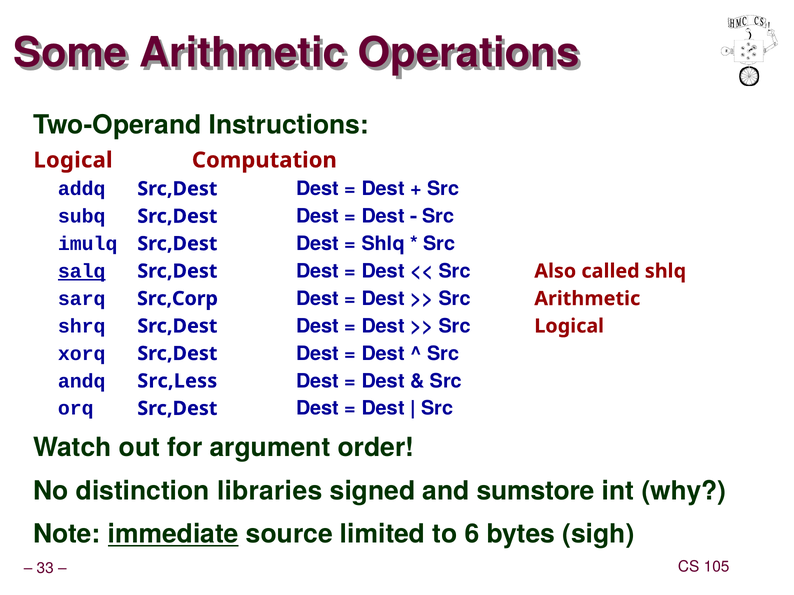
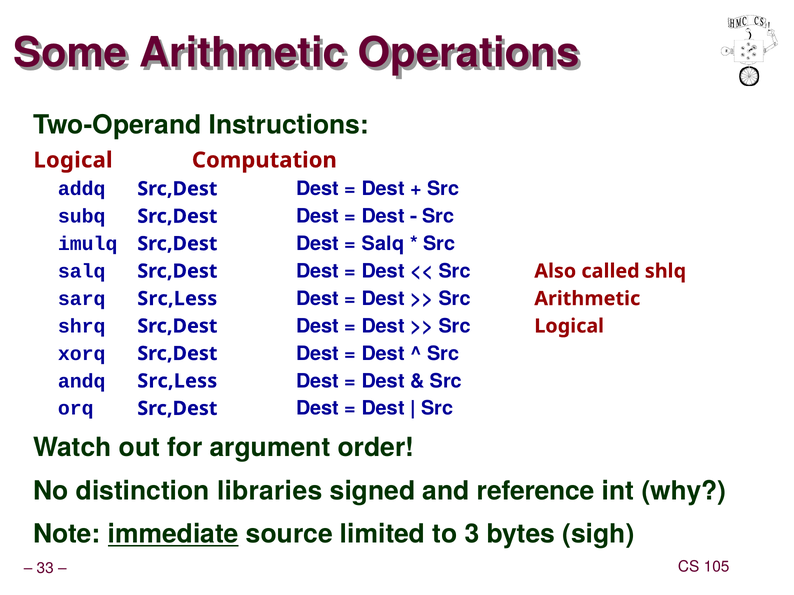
Shlq at (383, 244): Shlq -> Salq
salq at (82, 271) underline: present -> none
sarq Src,Corp: Src,Corp -> Src,Less
sumstore: sumstore -> reference
6: 6 -> 3
